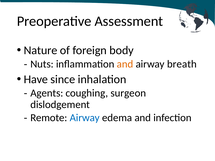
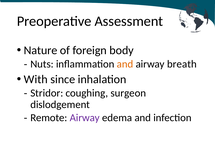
Have: Have -> With
Agents: Agents -> Stridor
Airway at (85, 118) colour: blue -> purple
